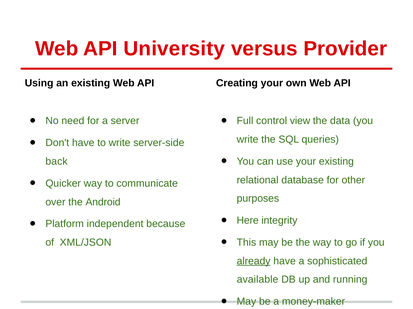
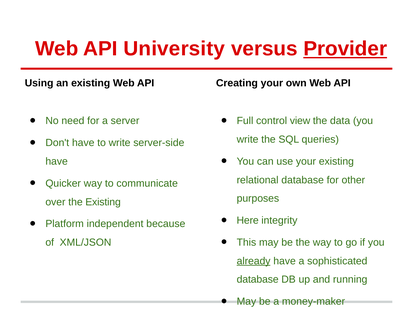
Provider underline: none -> present
back at (57, 162): back -> have
the Android: Android -> Existing
available at (258, 280): available -> database
